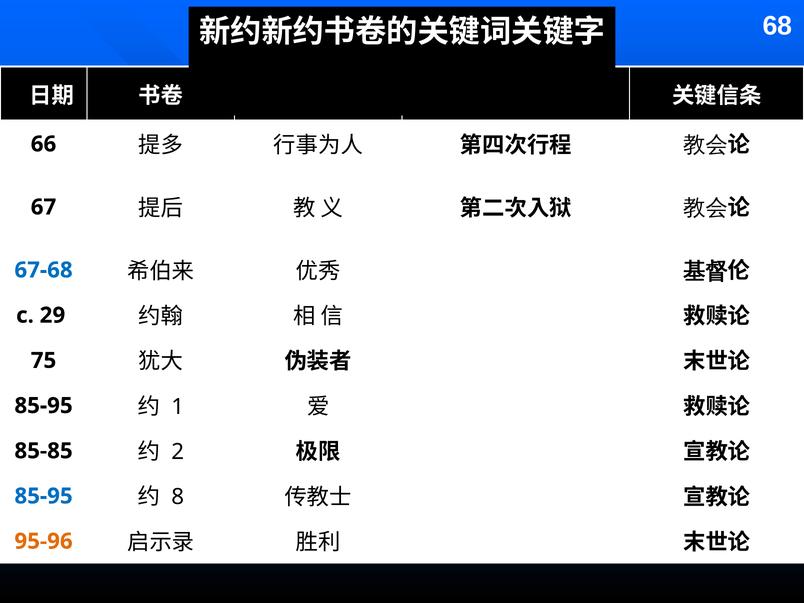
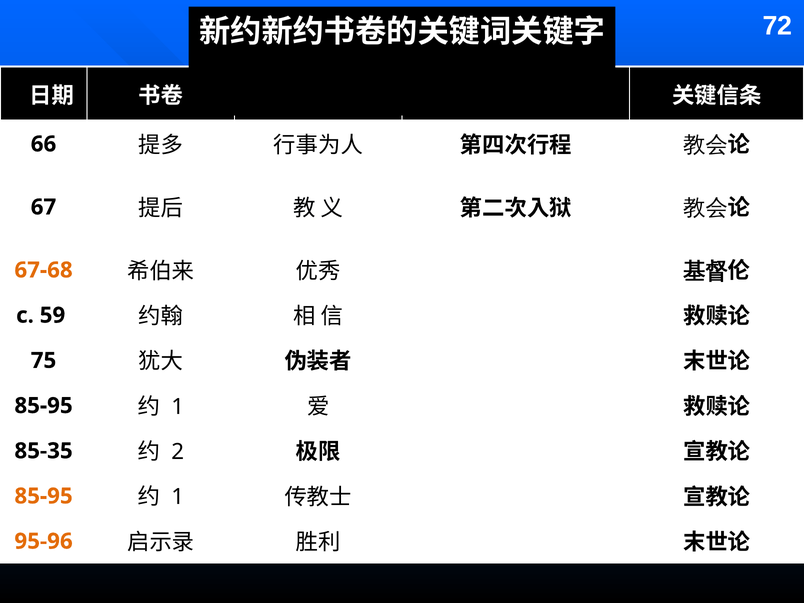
68: 68 -> 72
67-68 colour: blue -> orange
29: 29 -> 59
85-85: 85-85 -> 85-35
85-95 at (44, 496) colour: blue -> orange
8 at (178, 497): 8 -> 1
